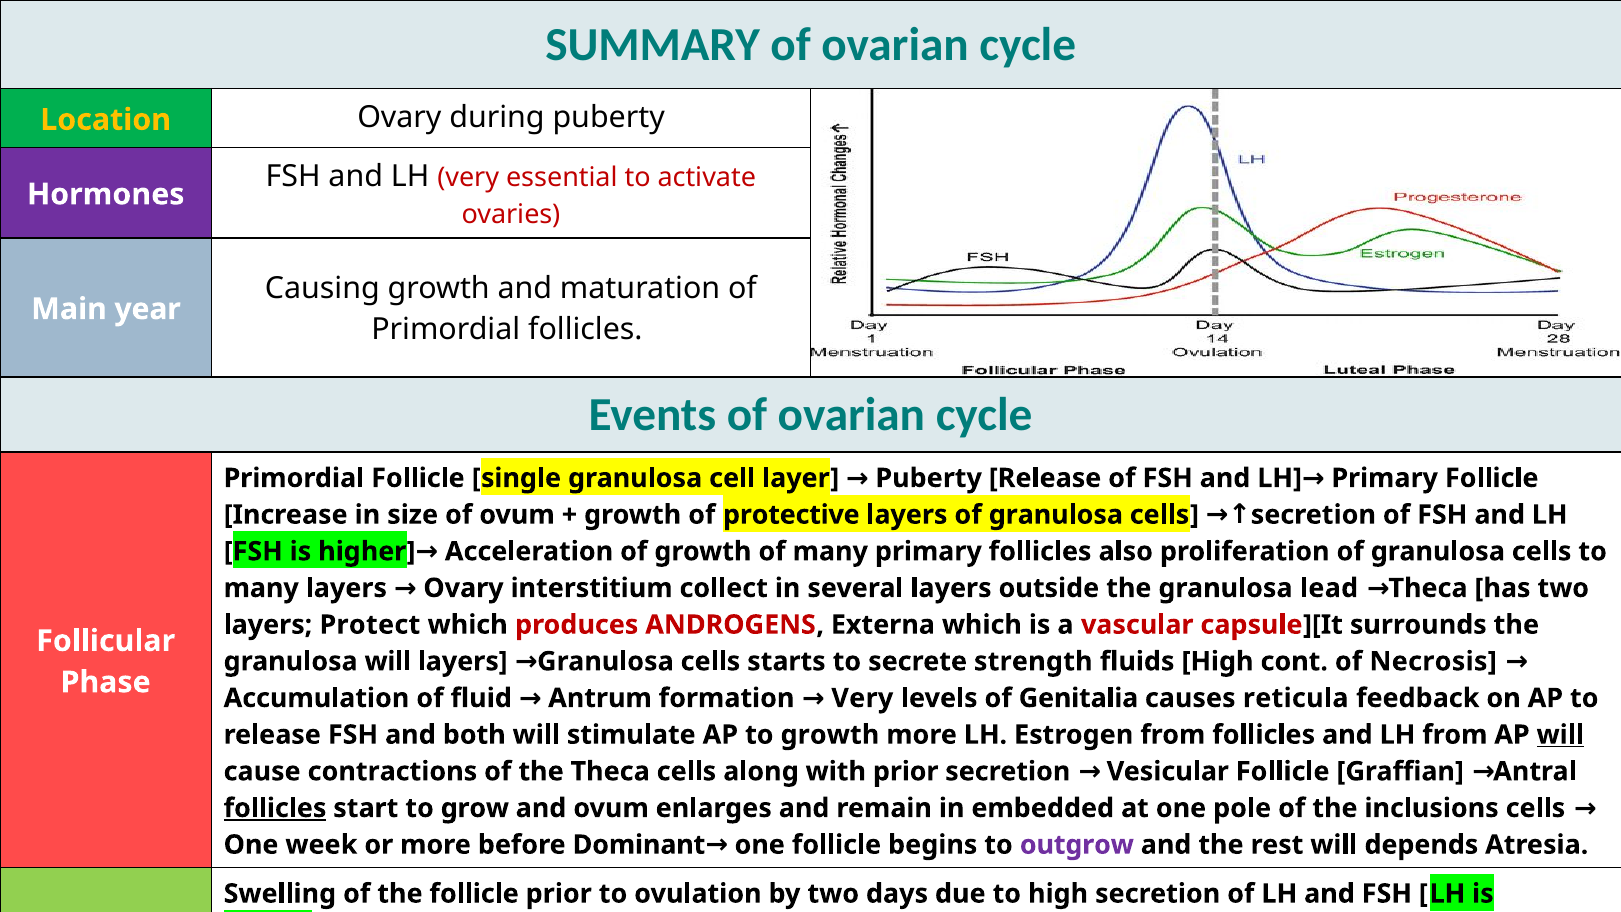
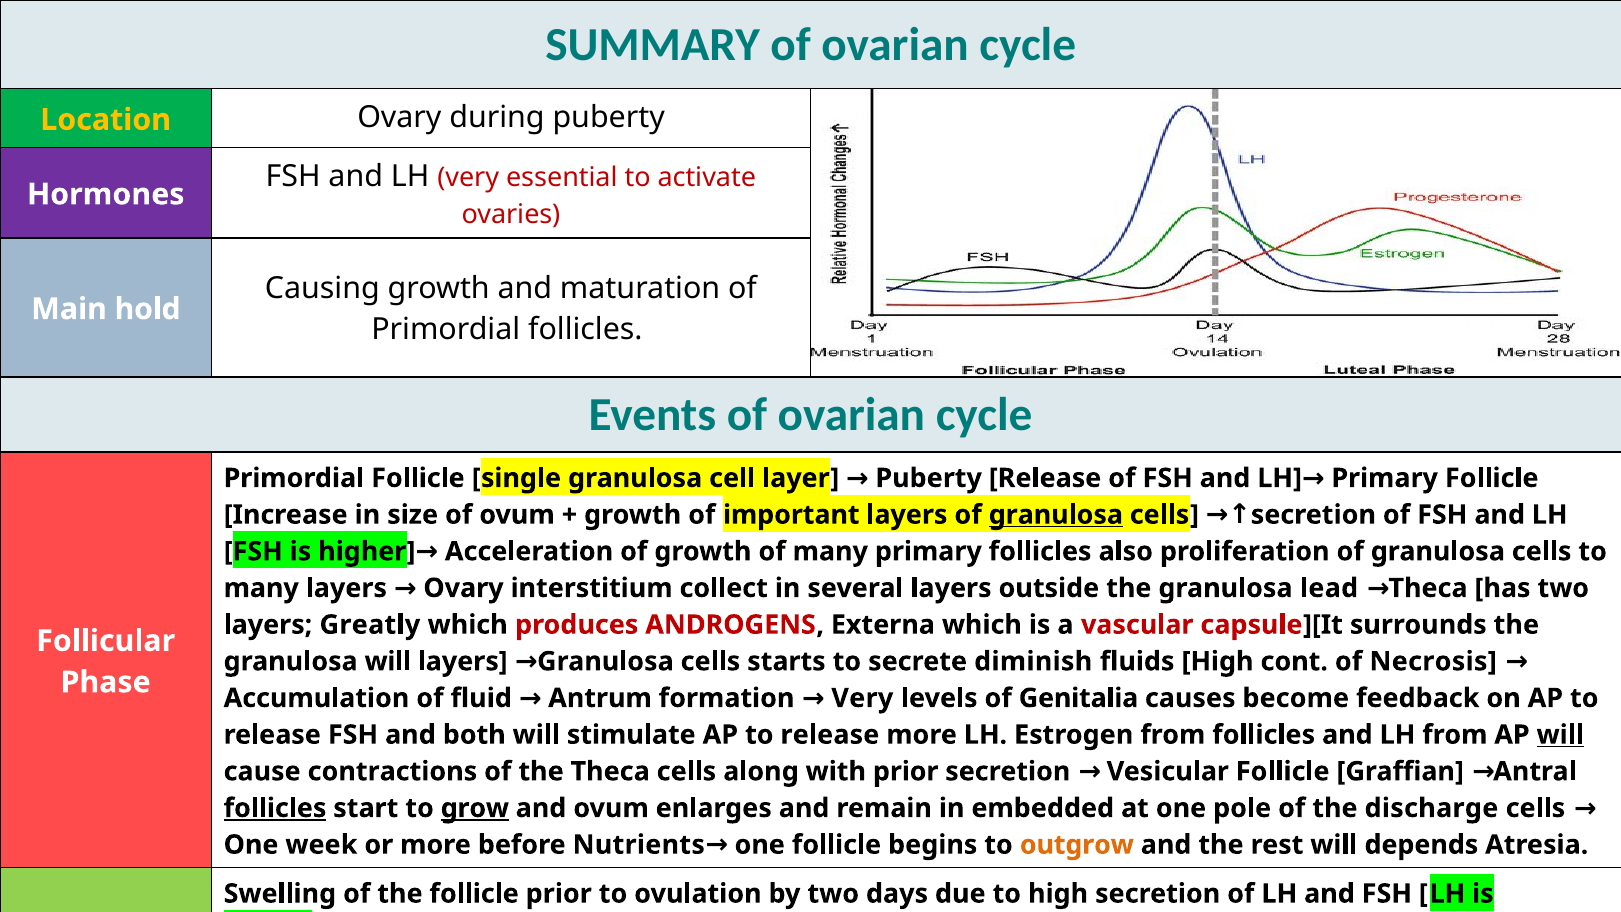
year: year -> hold
protective: protective -> important
granulosa at (1056, 515) underline: none -> present
Protect: Protect -> Greatly
strength: strength -> diminish
reticula: reticula -> become
to growth: growth -> release
grow underline: none -> present
inclusions: inclusions -> discharge
Dominant: Dominant -> Nutrients
outgrow colour: purple -> orange
